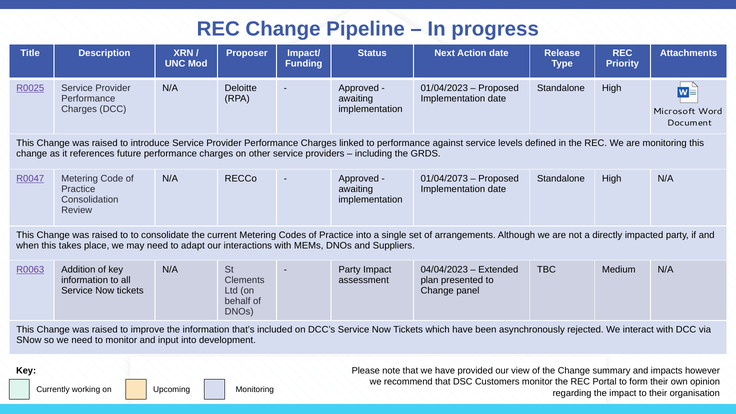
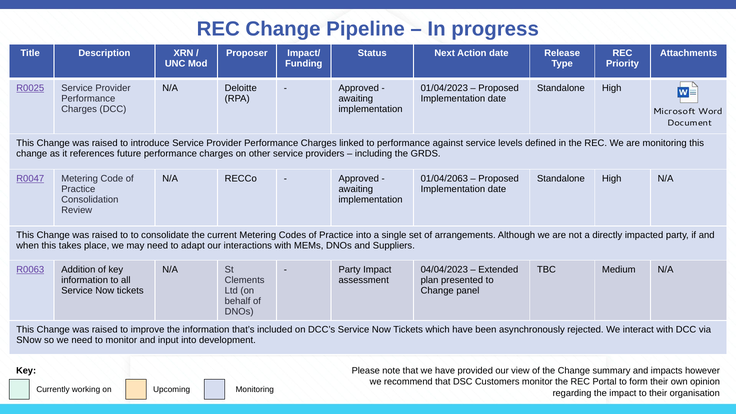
01/04/2073: 01/04/2073 -> 01/04/2063
